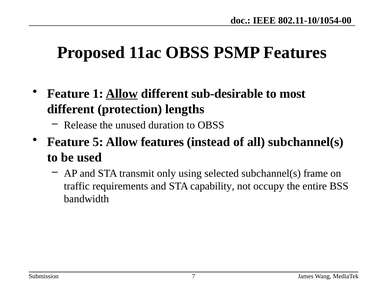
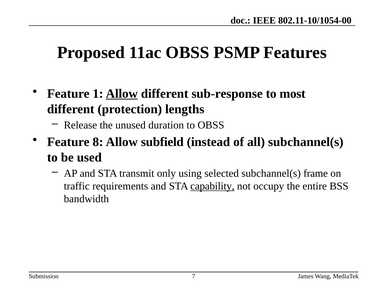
sub-desirable: sub-desirable -> sub-response
5: 5 -> 8
Allow features: features -> subfield
capability underline: none -> present
